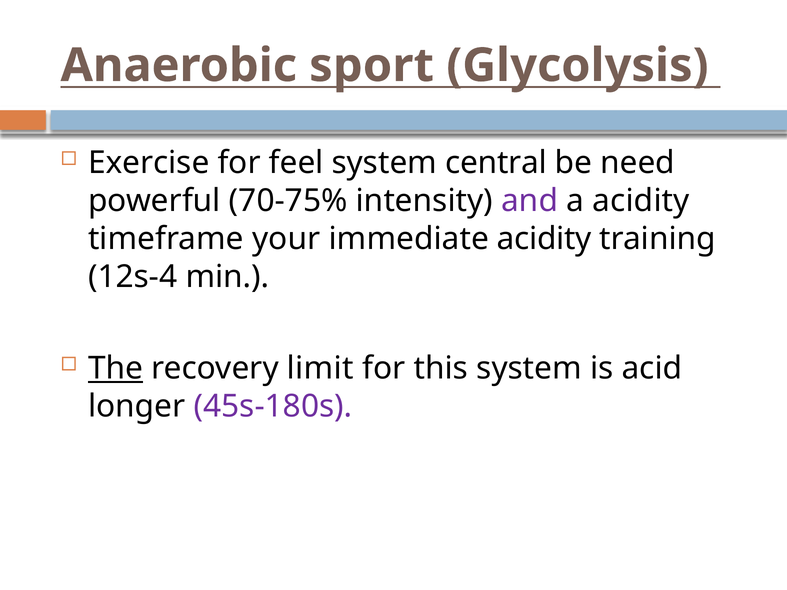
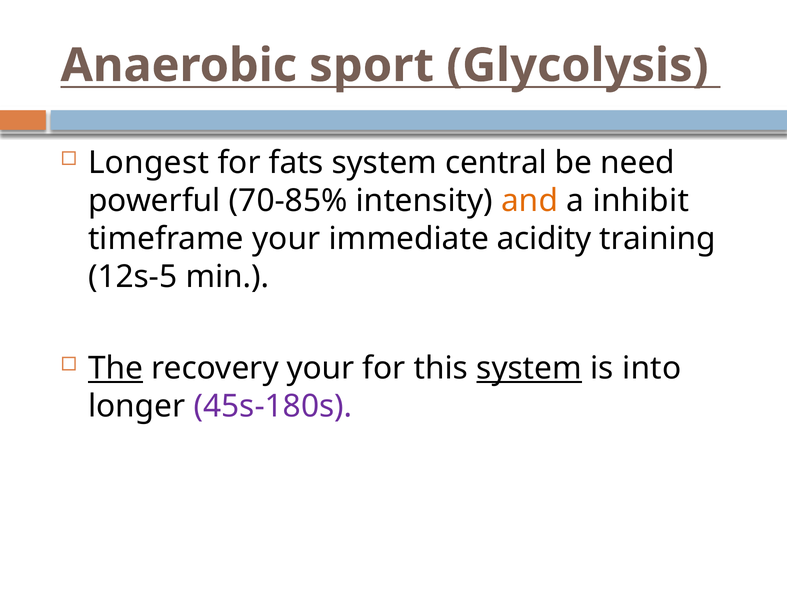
Exercise: Exercise -> Longest
feel: feel -> fats
70-75%: 70-75% -> 70-85%
and colour: purple -> orange
a acidity: acidity -> inhibit
12s-4: 12s-4 -> 12s-5
recovery limit: limit -> your
system at (529, 368) underline: none -> present
acid: acid -> into
